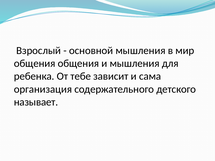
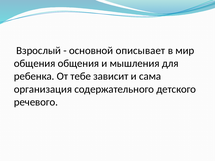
основной мышления: мышления -> описывает
называет: называет -> речевого
